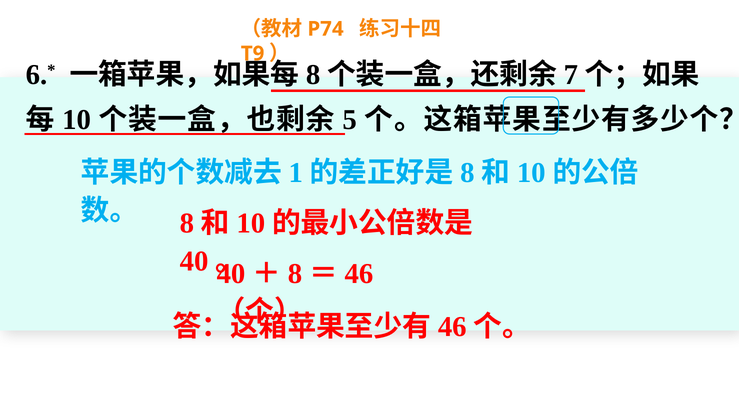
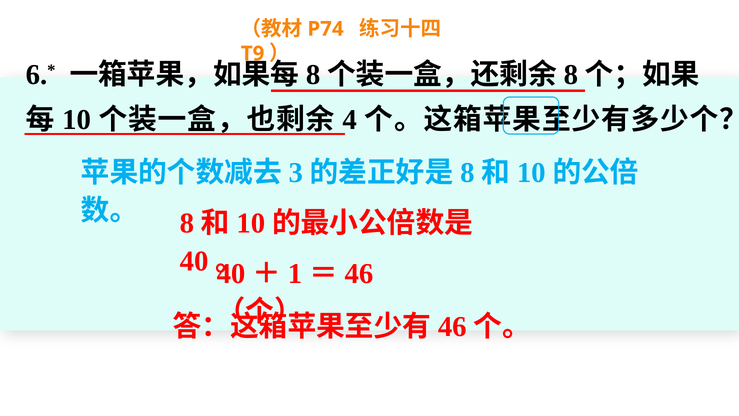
7 at (571, 75): 7 -> 8
5: 5 -> 4
1: 1 -> 3
8 at (295, 274): 8 -> 1
